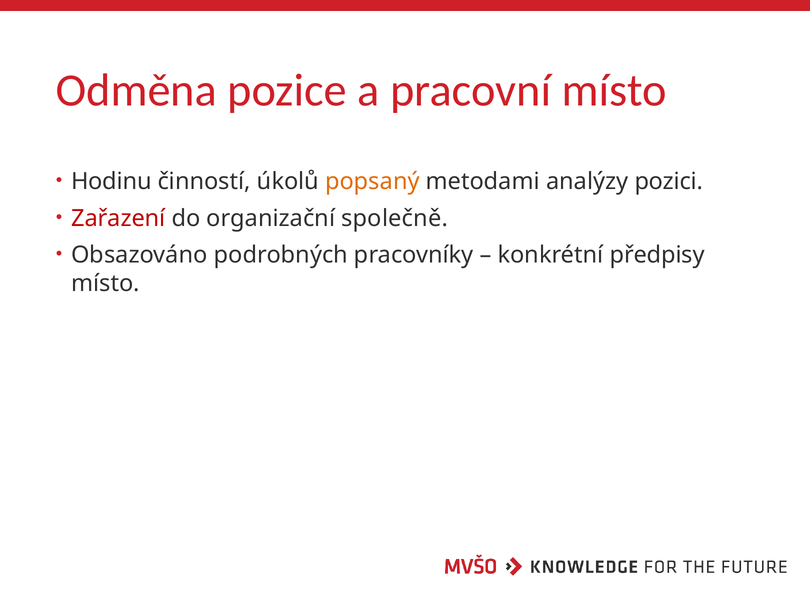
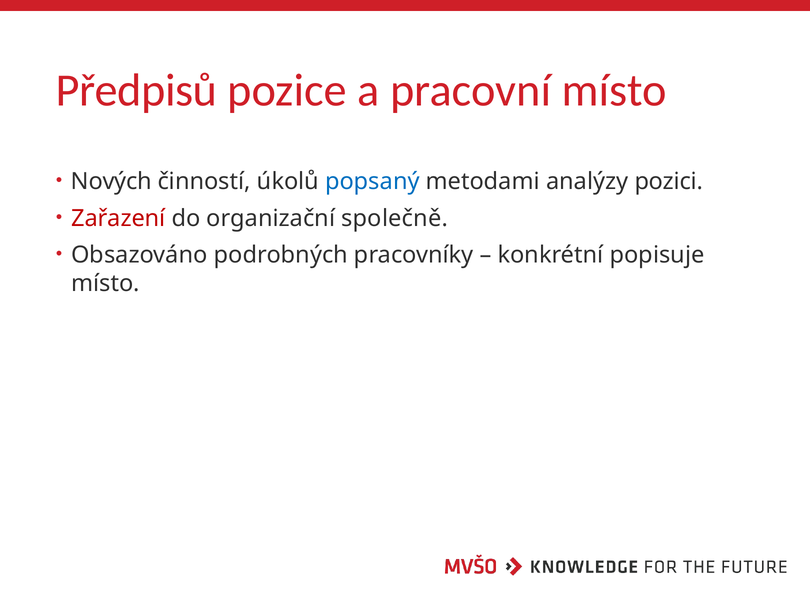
Odměna: Odměna -> Předpisů
Hodinu: Hodinu -> Nových
popsaný colour: orange -> blue
předpisy: předpisy -> popisuje
